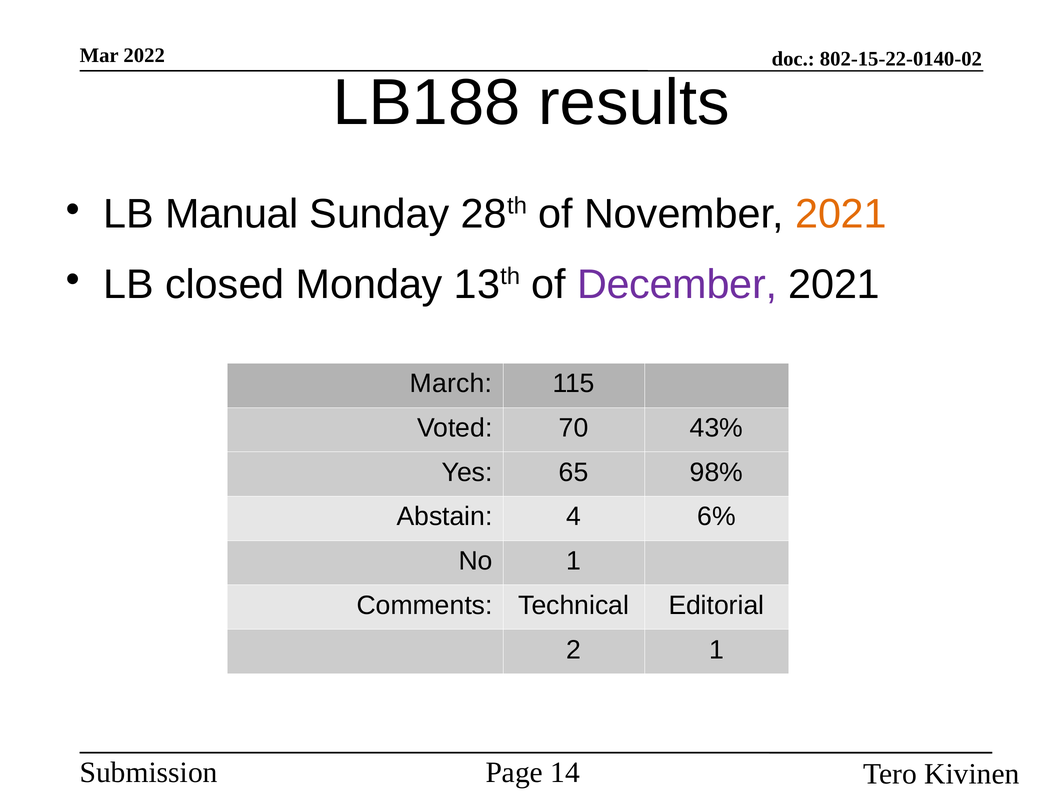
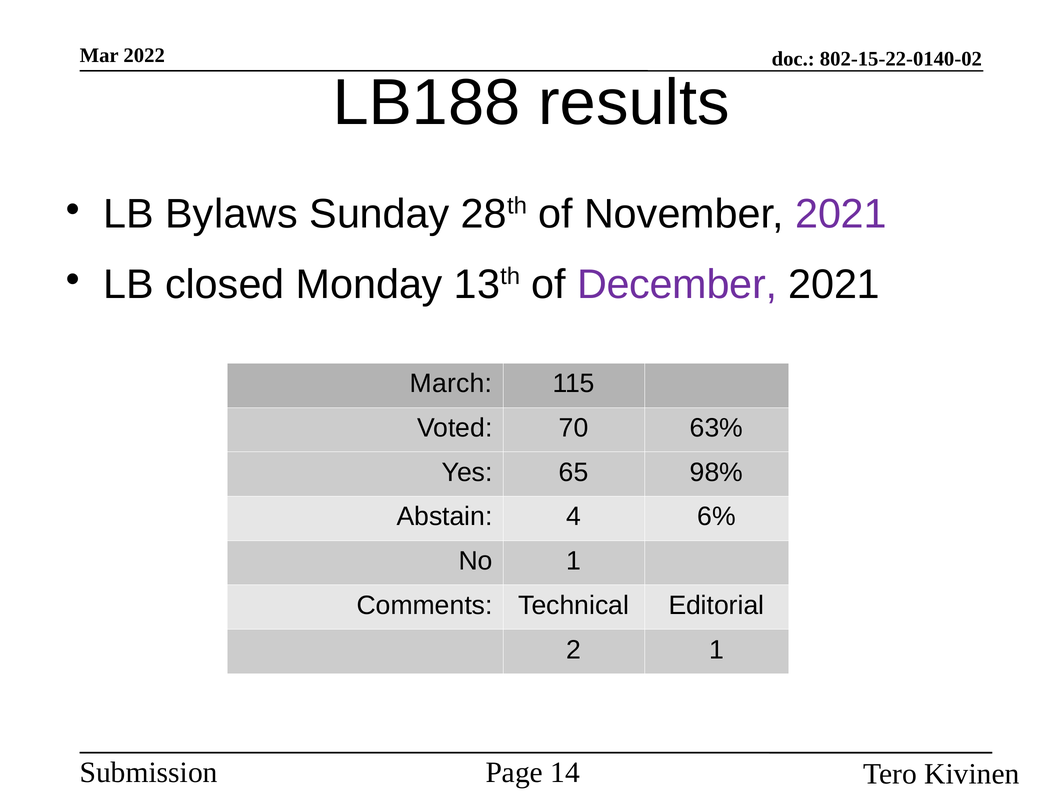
Manual: Manual -> Bylaws
2021 at (841, 214) colour: orange -> purple
43%: 43% -> 63%
